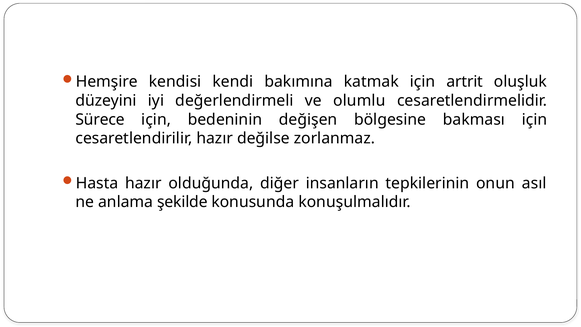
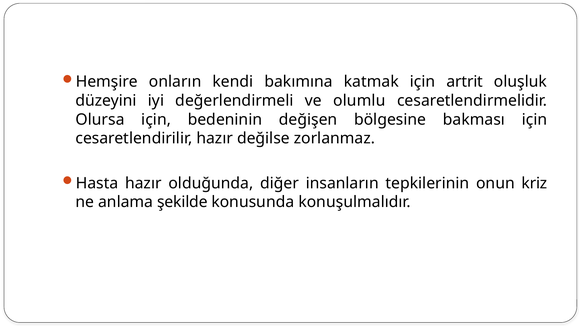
kendisi: kendisi -> onların
Sürece: Sürece -> Olursa
asıl: asıl -> kriz
